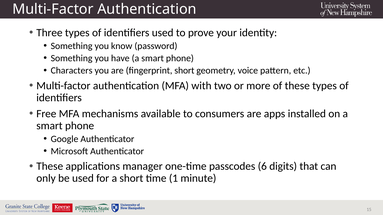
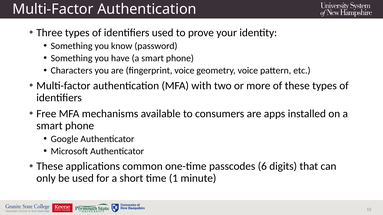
fingerprint short: short -> voice
manager: manager -> common
